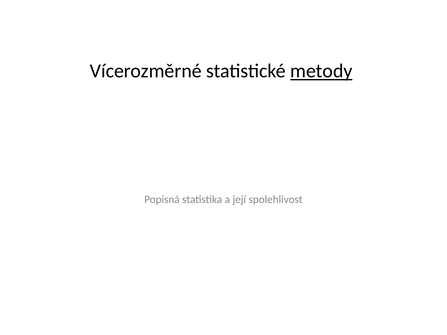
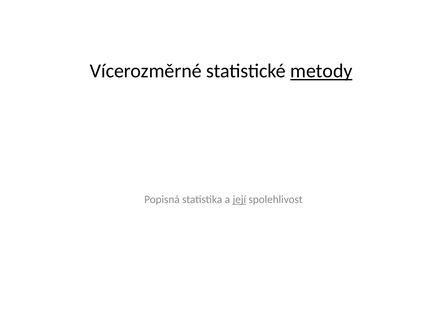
její underline: none -> present
